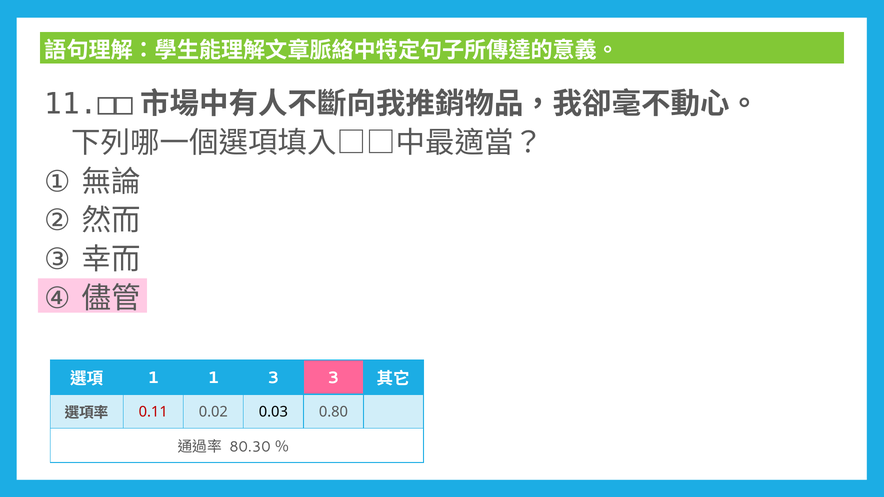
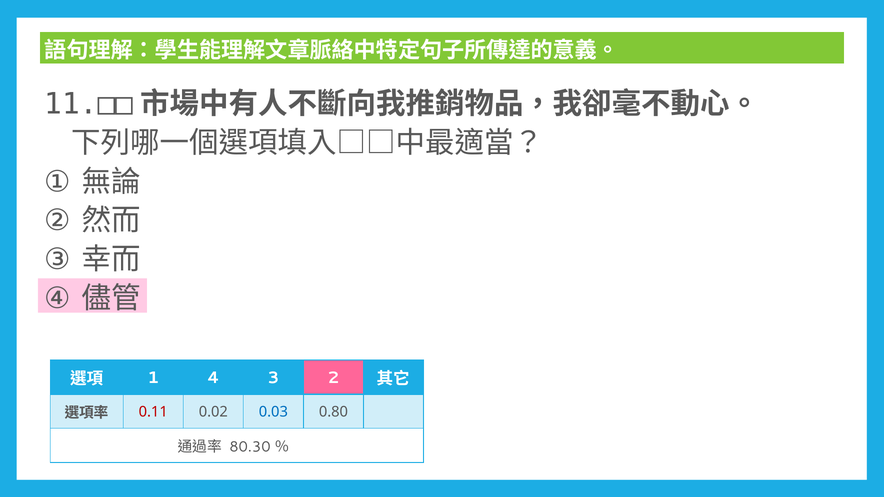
1 1: 1 -> 4
3 3: 3 -> 2
0.03 colour: black -> blue
